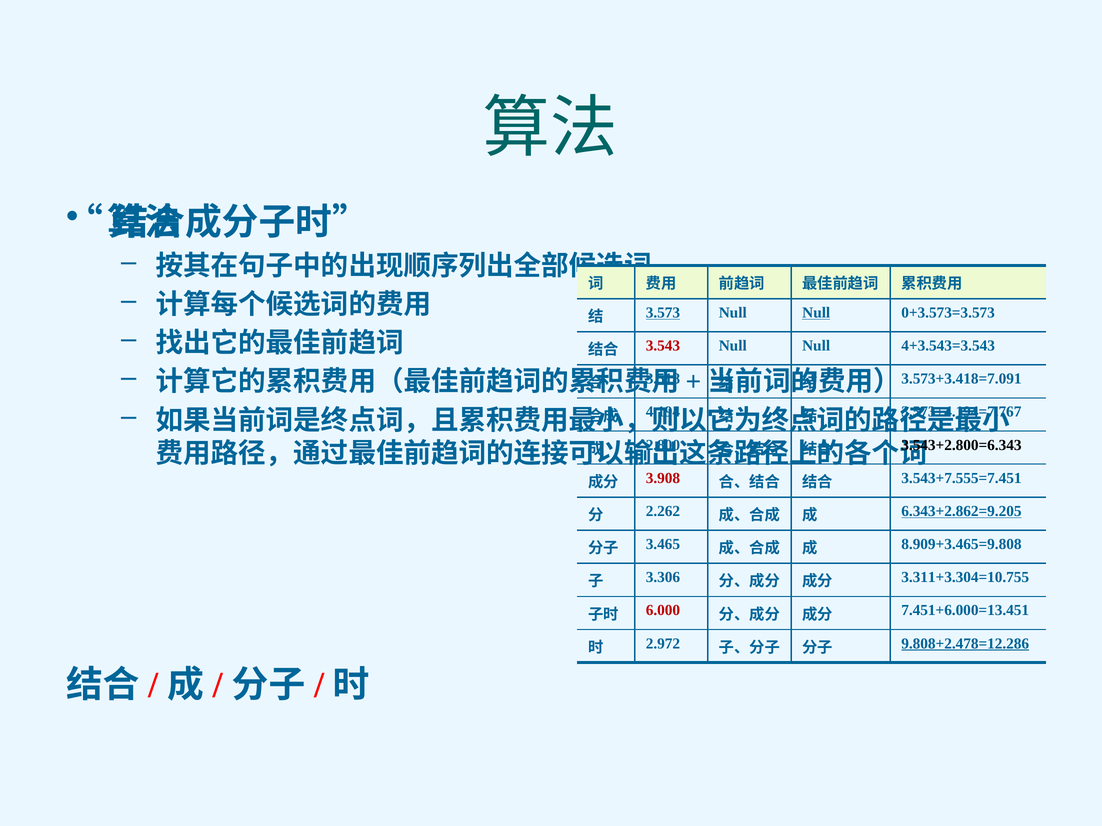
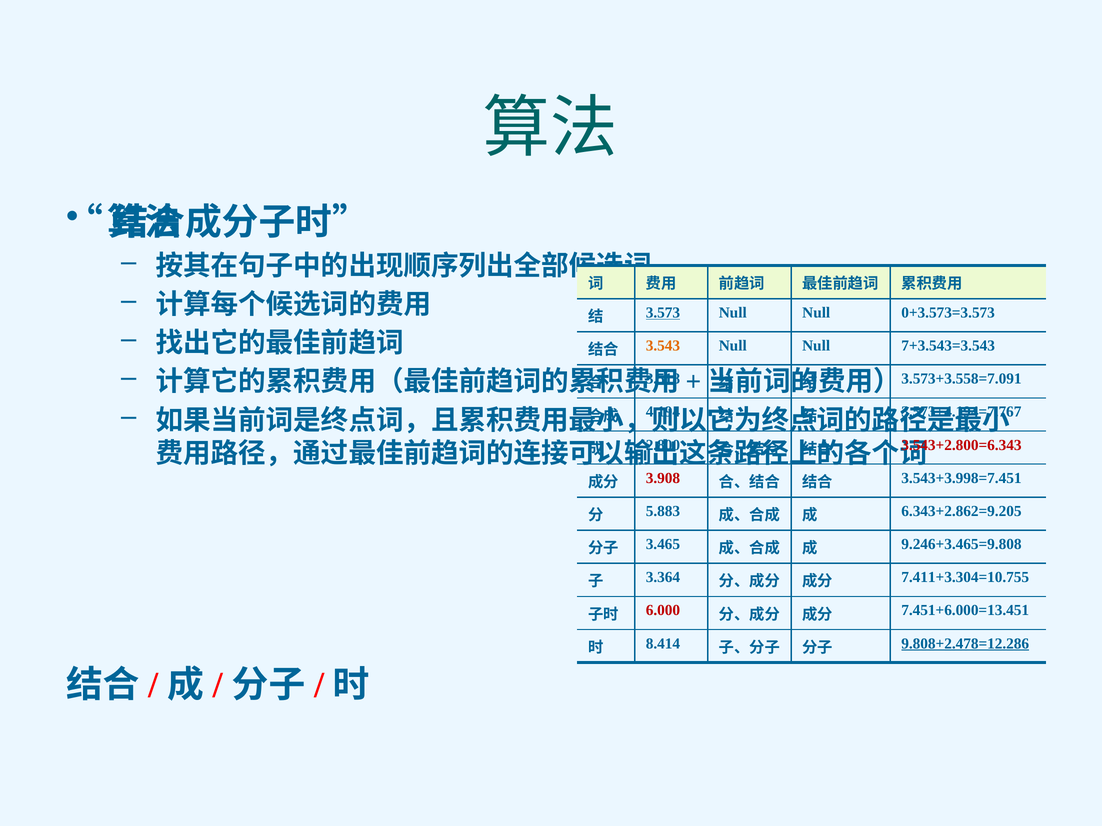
Null at (816, 313) underline: present -> none
3.543 colour: red -> orange
4+3.543=3.543: 4+3.543=3.543 -> 7+3.543=3.543
3.573+3.418=7.091: 3.573+3.418=7.091 -> 3.573+3.558=7.091
3.543+2.800=6.343 colour: black -> red
3.543+7.555=7.451: 3.543+7.555=7.451 -> 3.543+3.998=7.451
2.262: 2.262 -> 5.883
6.343+2.862=9.205 underline: present -> none
8.909+3.465=9.808: 8.909+3.465=9.808 -> 9.246+3.465=9.808
3.306: 3.306 -> 3.364
3.311+3.304=10.755: 3.311+3.304=10.755 -> 7.411+3.304=10.755
2.972: 2.972 -> 8.414
